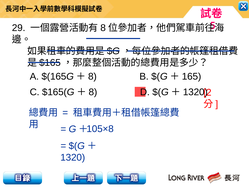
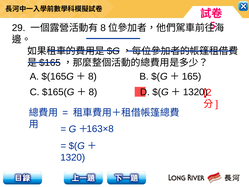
105×8: 105×8 -> 163×8
